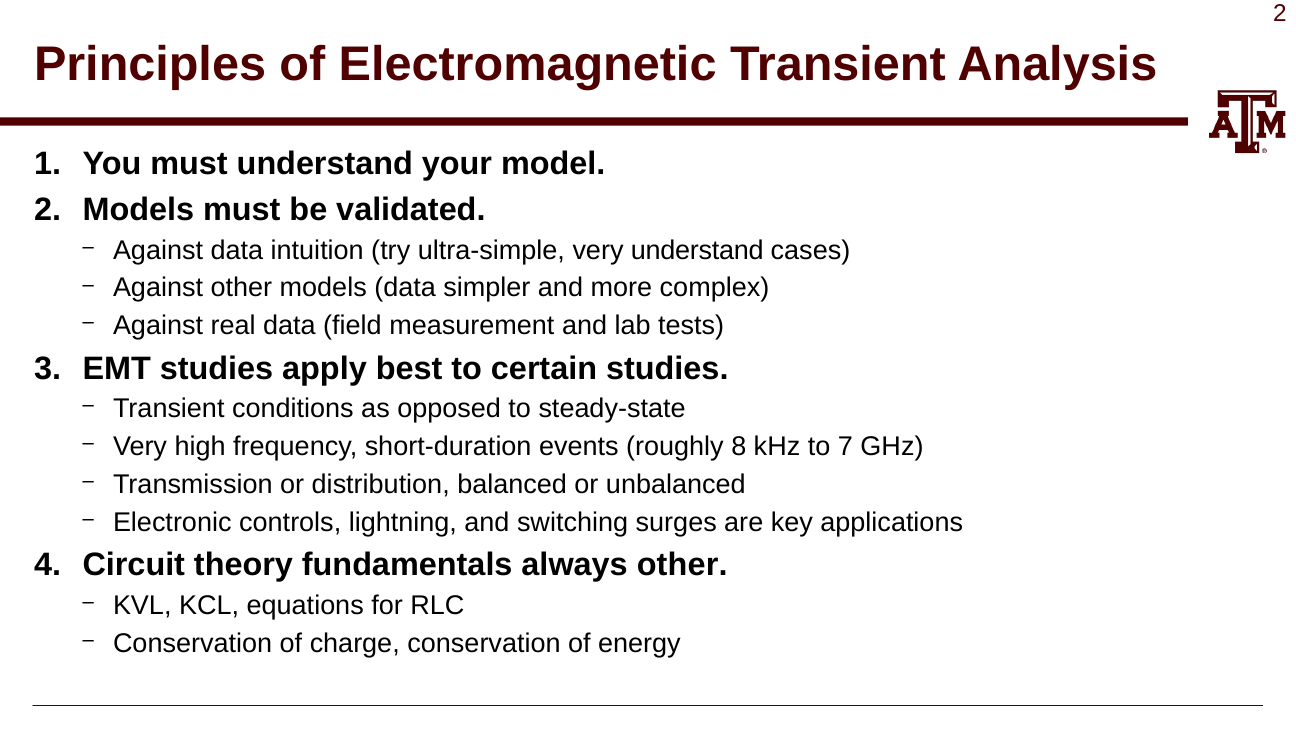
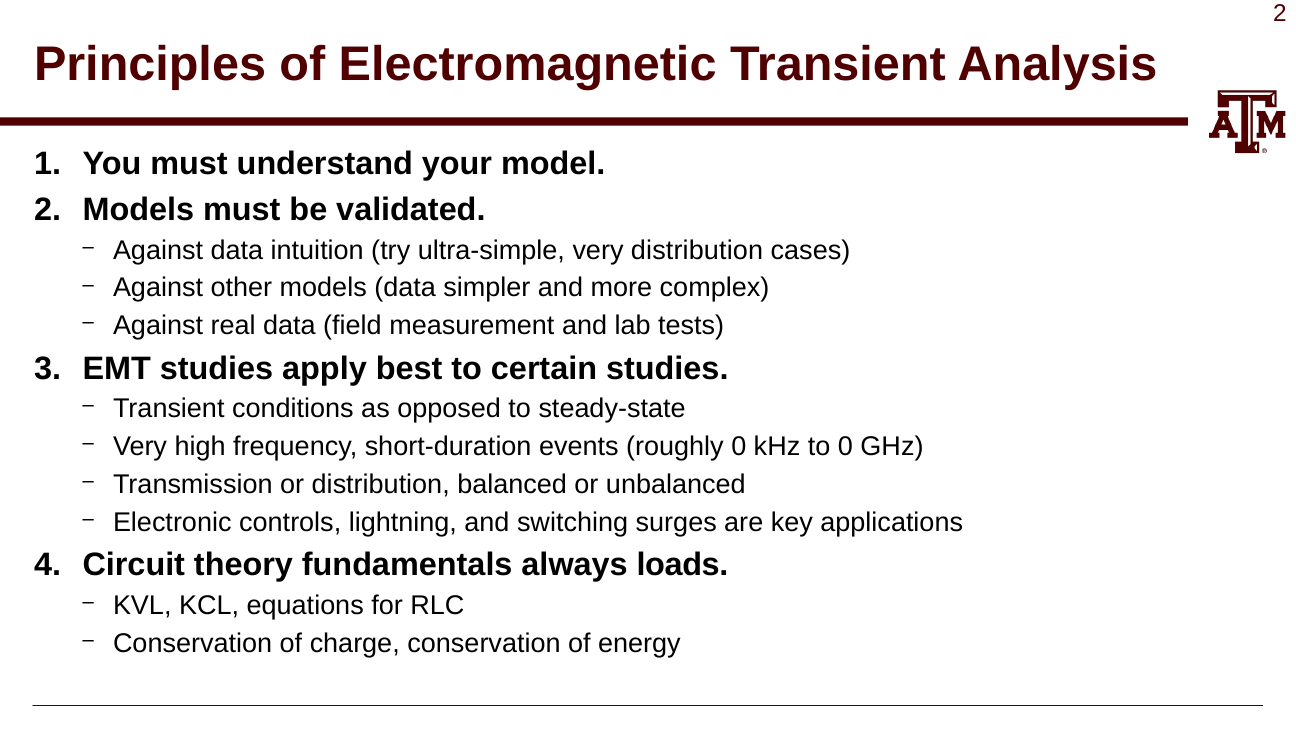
very understand: understand -> distribution
roughly 8: 8 -> 0
to 7: 7 -> 0
always other: other -> loads
